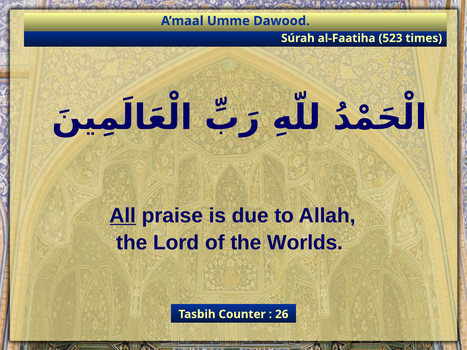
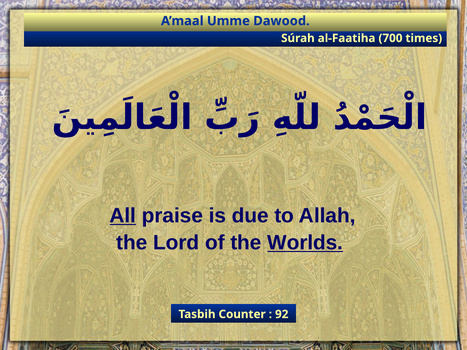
523: 523 -> 700
Worlds underline: none -> present
26: 26 -> 92
